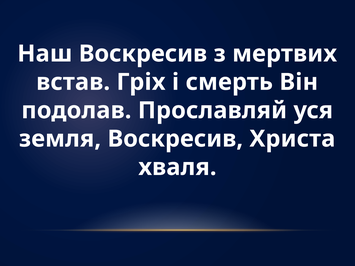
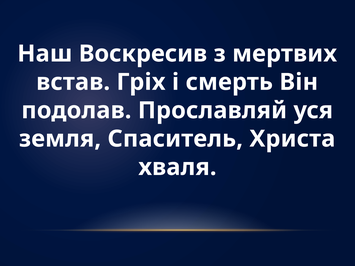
земля Воскресив: Воскресив -> Спаситель
